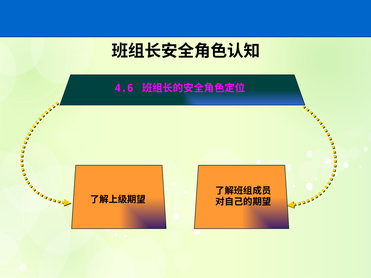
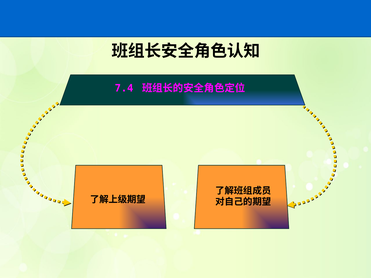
4.6: 4.6 -> 7.4
